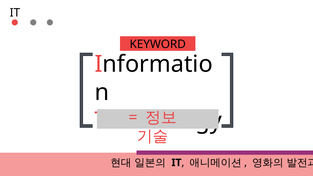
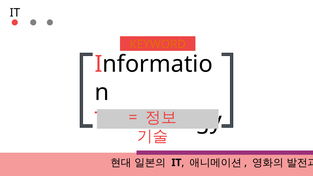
KEYWORD colour: black -> orange
